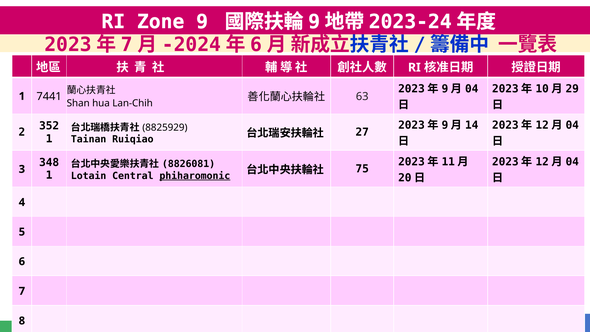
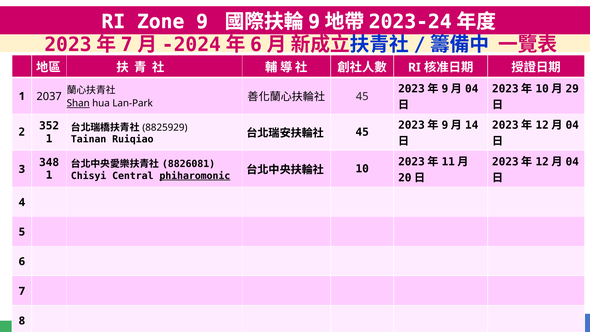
63 at (362, 96): 63 -> 45
7441: 7441 -> 2037
Shan underline: none -> present
Lan-Chih: Lan-Chih -> Lan-Park
27 at (362, 132): 27 -> 45
Lotain: Lotain -> Chisyi
75: 75 -> 10
